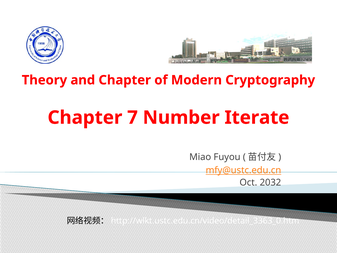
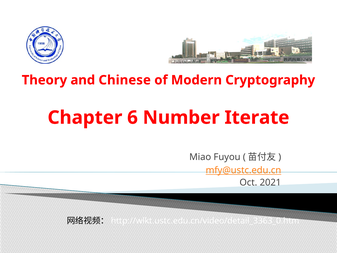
and Chapter: Chapter -> Chinese
7: 7 -> 6
2032: 2032 -> 2021
